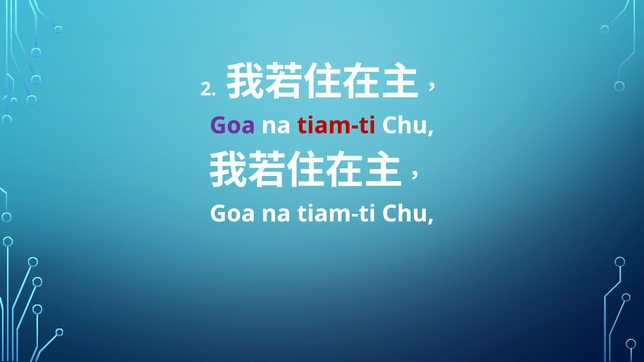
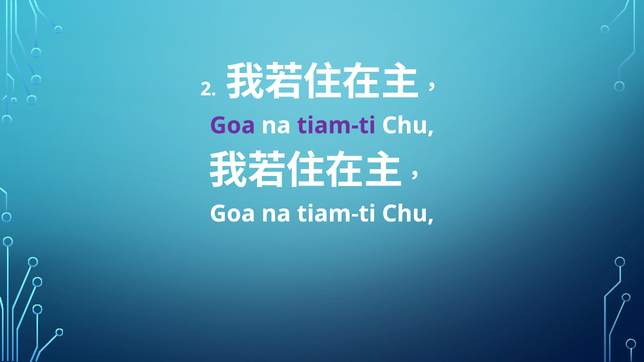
tiam-ti at (336, 126) colour: red -> purple
